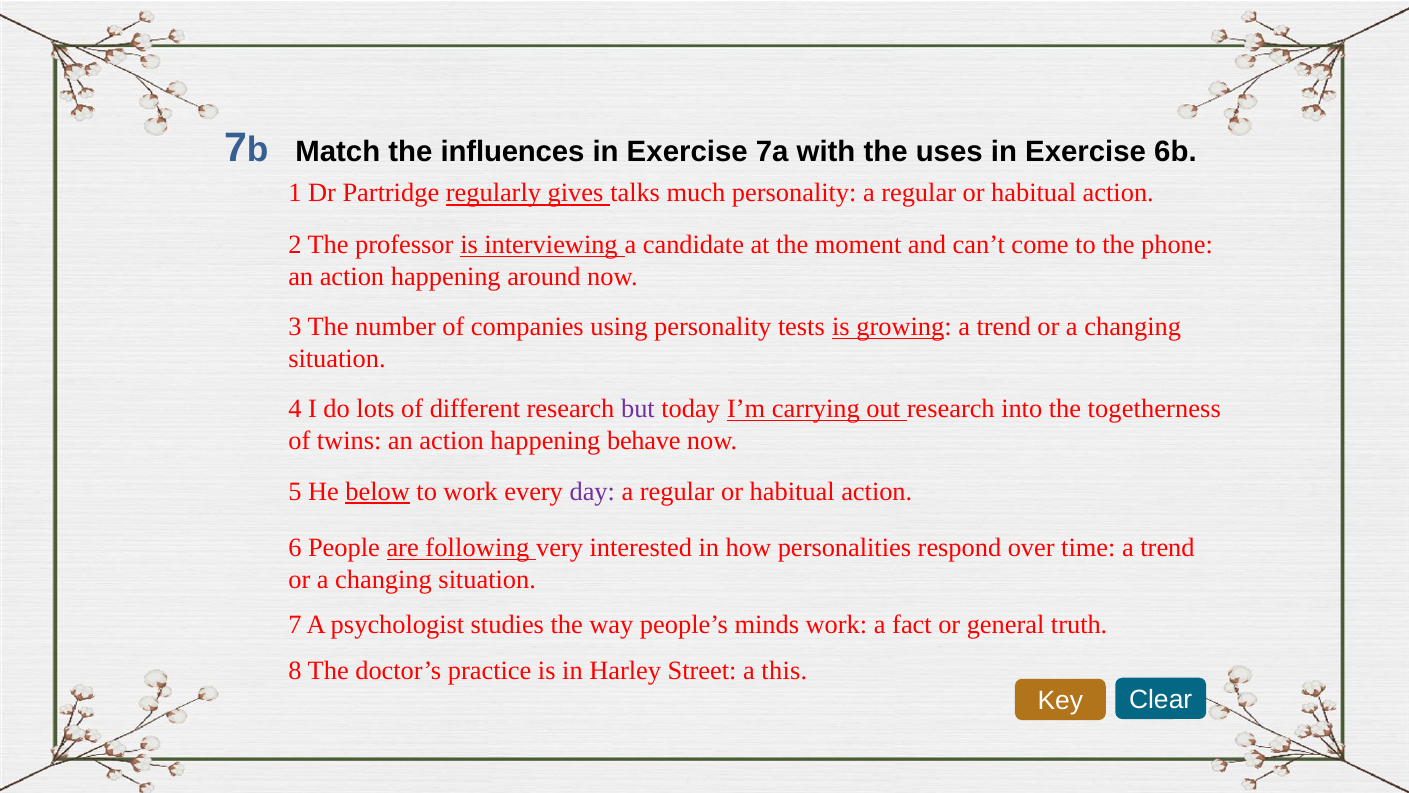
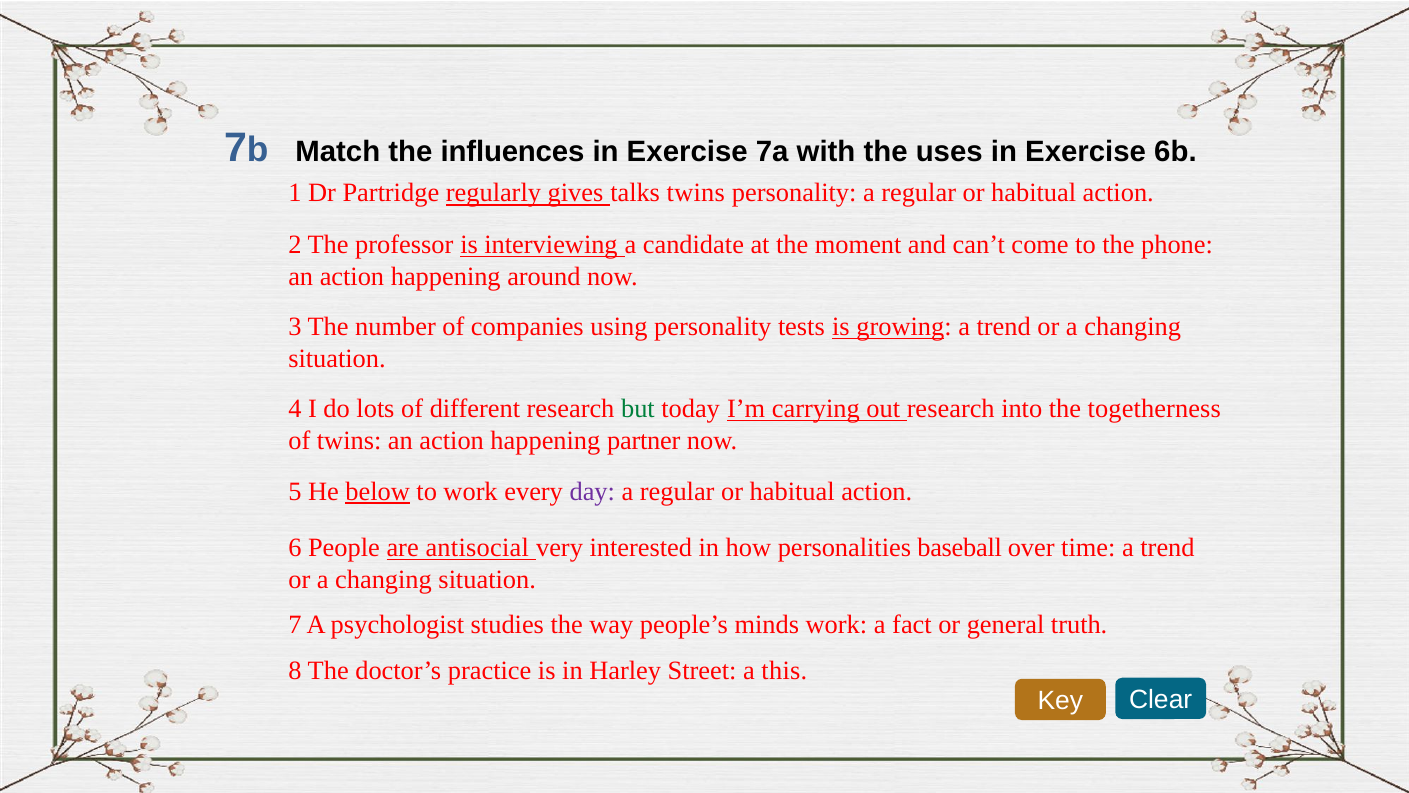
talks much: much -> twins
but colour: purple -> green
behave: behave -> partner
following: following -> antisocial
respond: respond -> baseball
